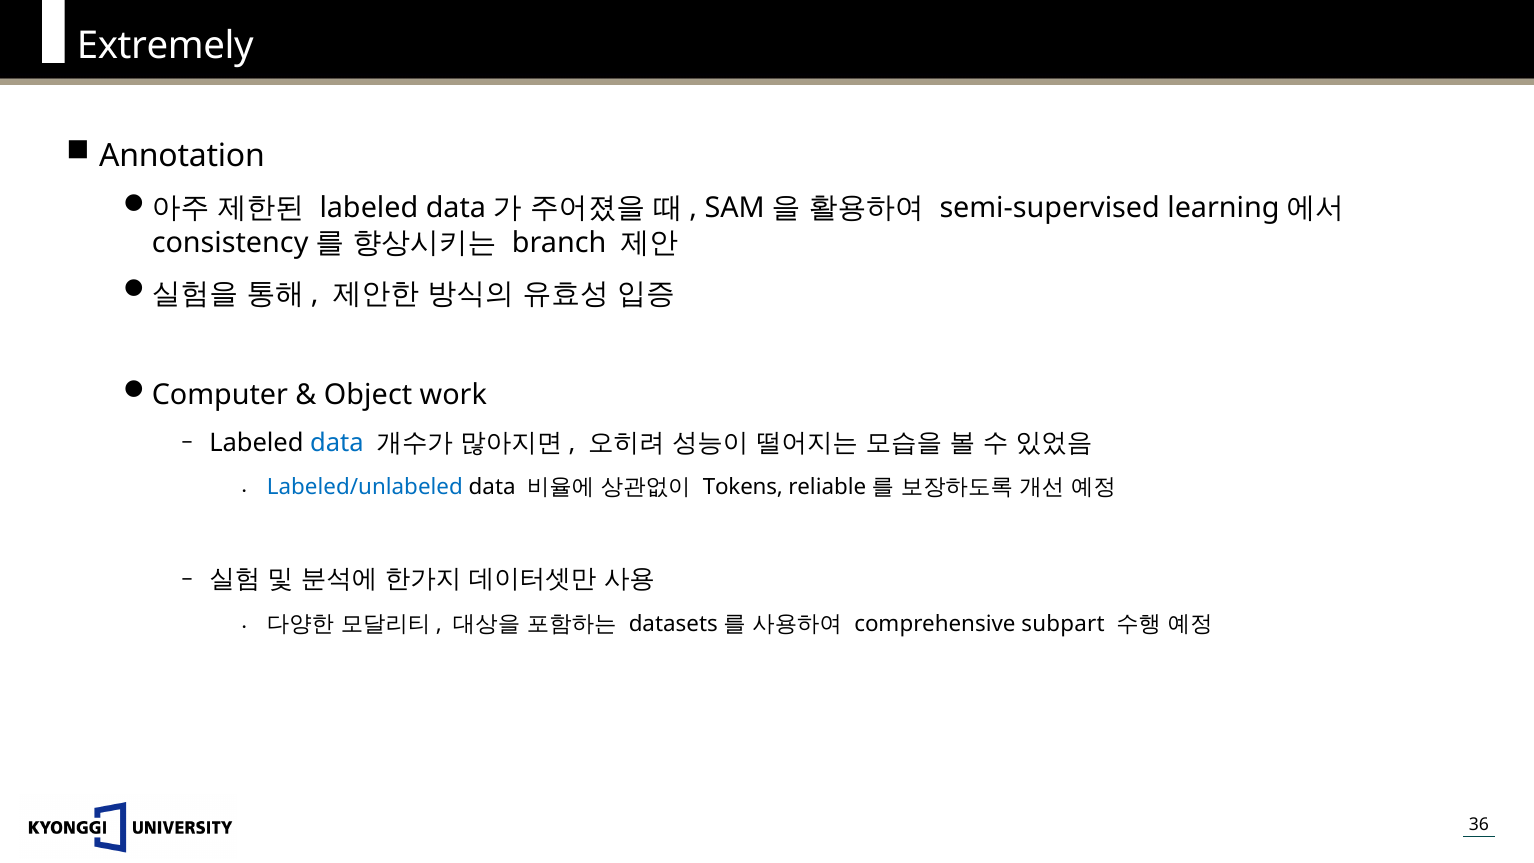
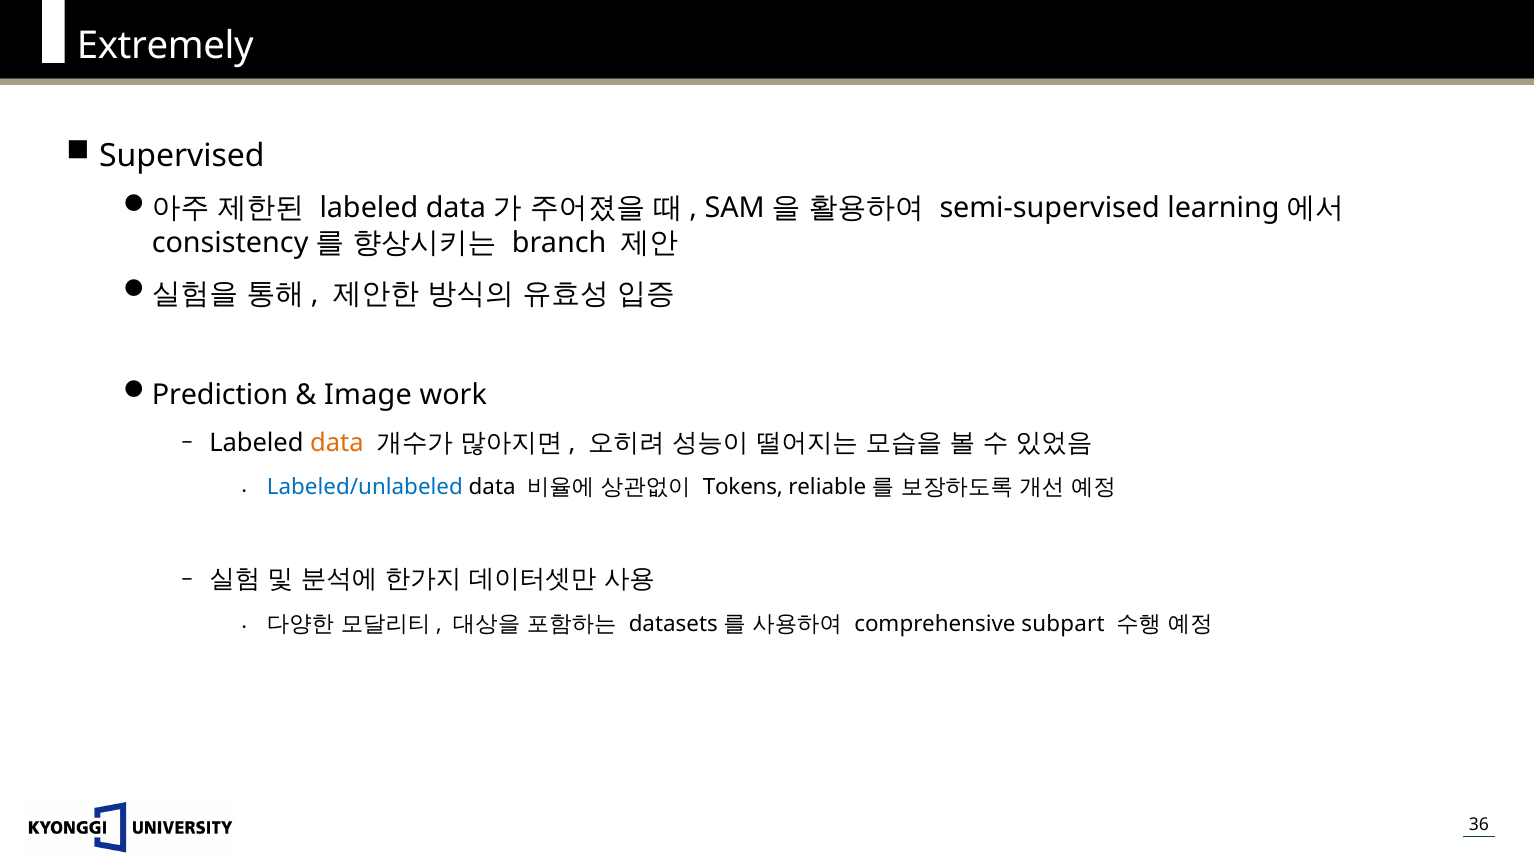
Annotation: Annotation -> Supervised
Computer: Computer -> Prediction
Object: Object -> Image
data at (337, 443) colour: blue -> orange
